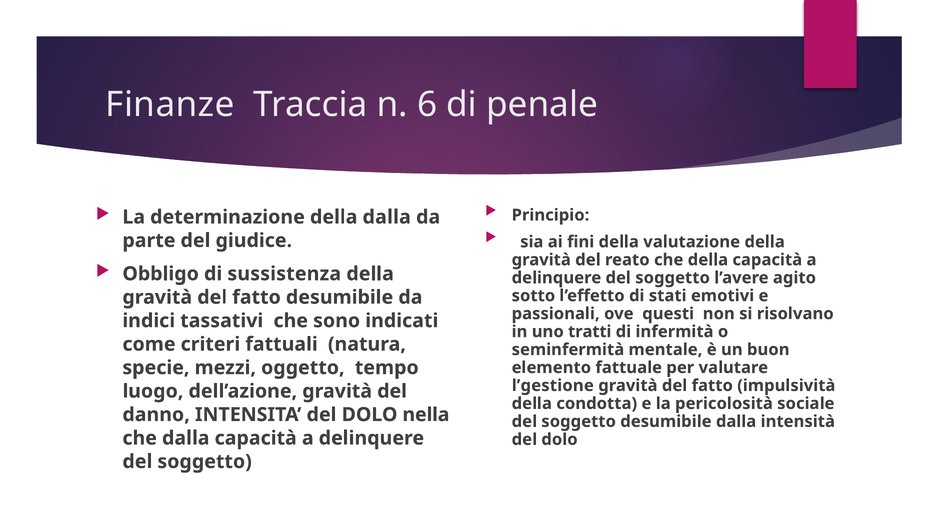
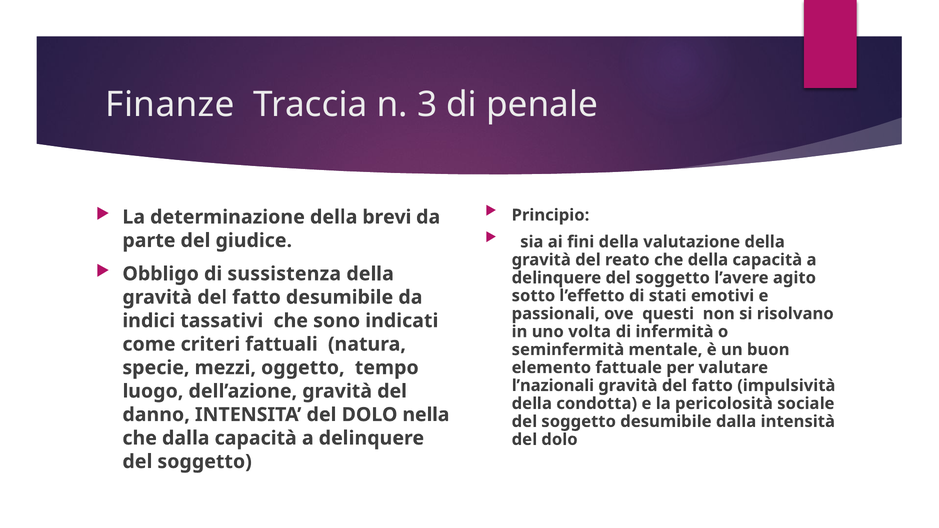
6: 6 -> 3
della dalla: dalla -> brevi
tratti: tratti -> volta
l’gestione: l’gestione -> l’nazionali
